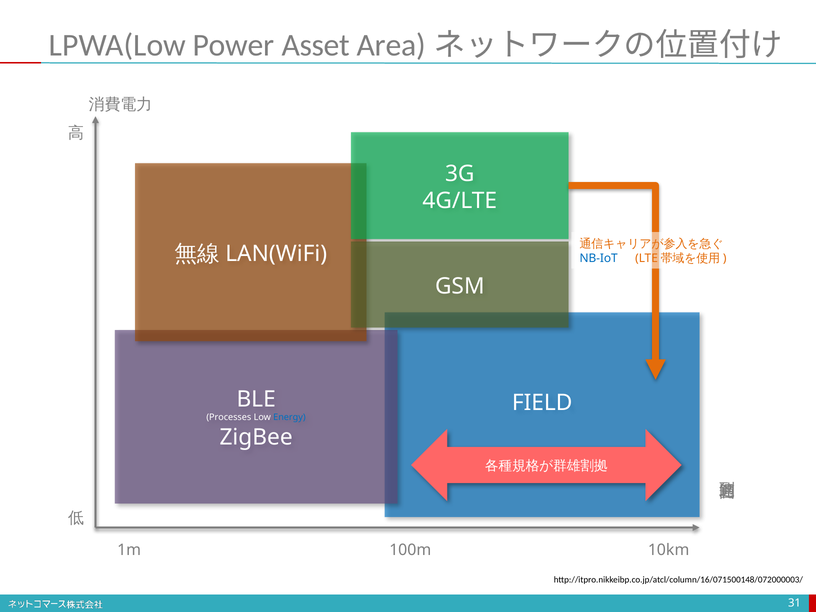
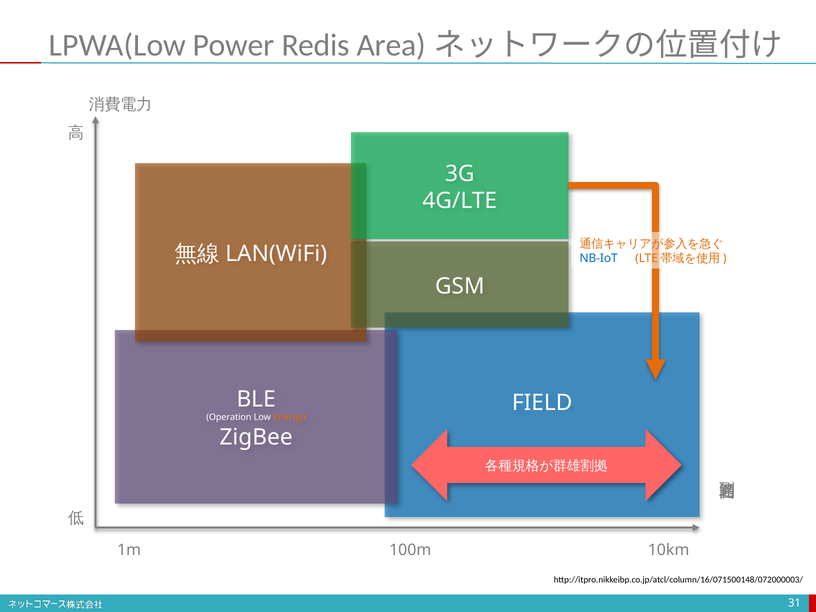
Asset: Asset -> Redis
Processes: Processes -> Operation
Energy colour: blue -> orange
